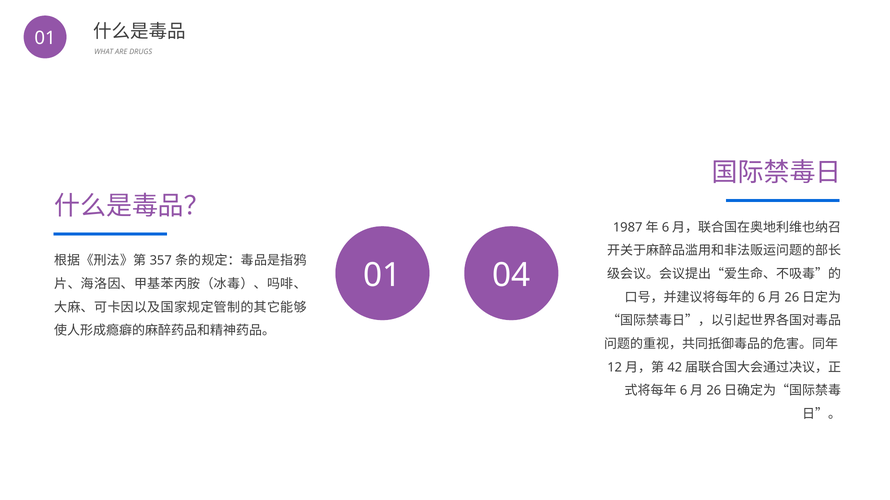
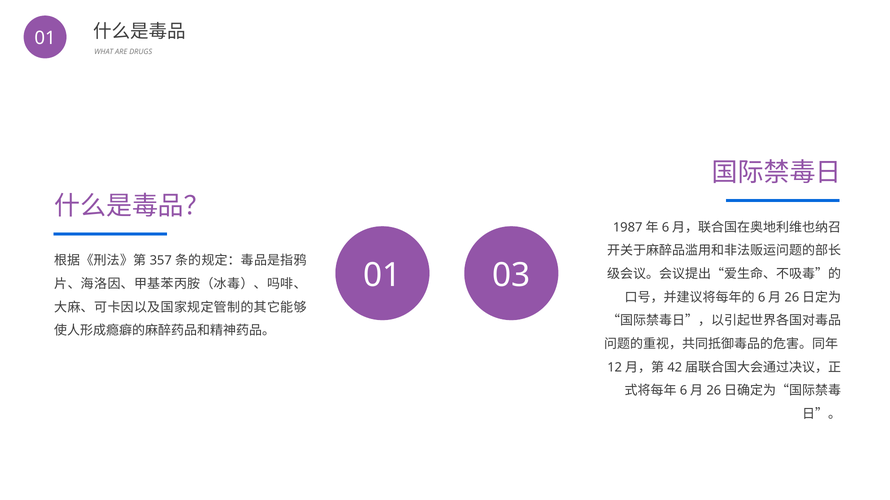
04: 04 -> 03
